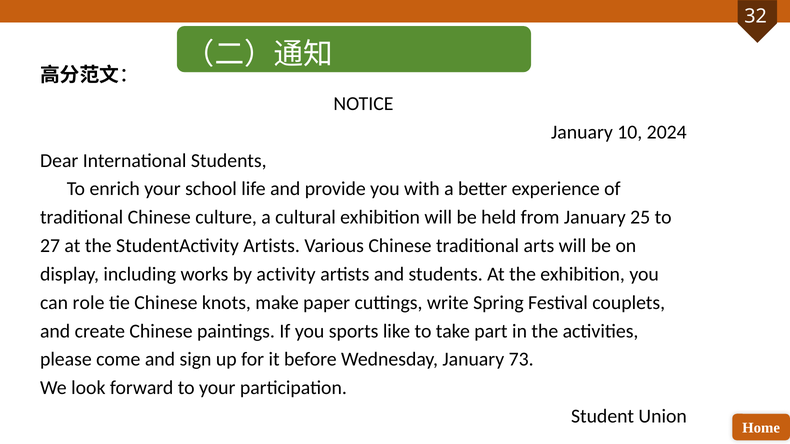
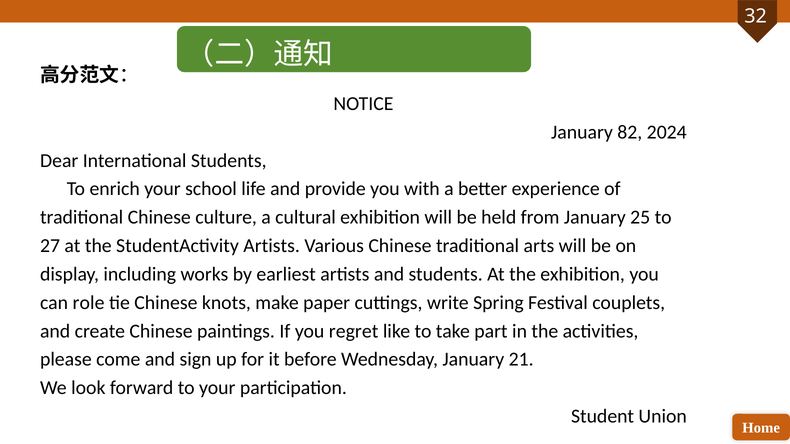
10: 10 -> 82
activity: activity -> earliest
sports: sports -> regret
73: 73 -> 21
